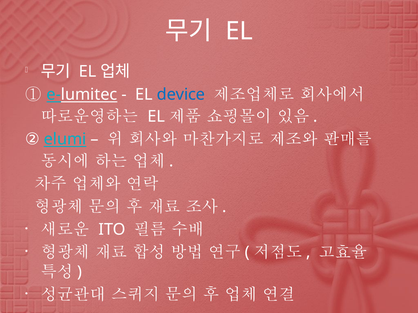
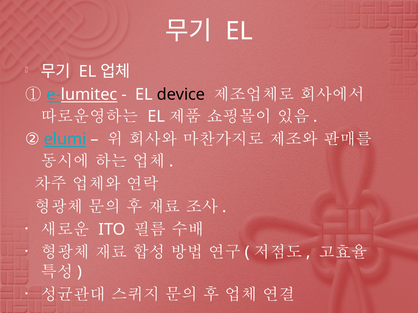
device colour: blue -> black
